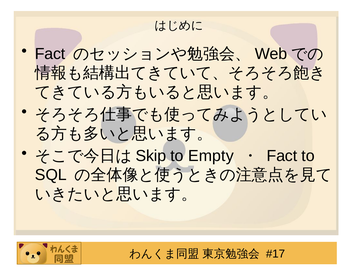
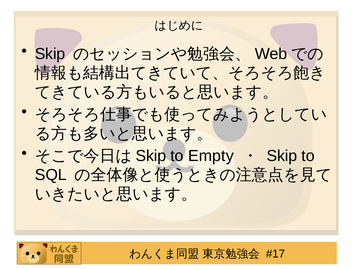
Fact at (50, 54): Fact -> Skip
Fact at (282, 156): Fact -> Skip
